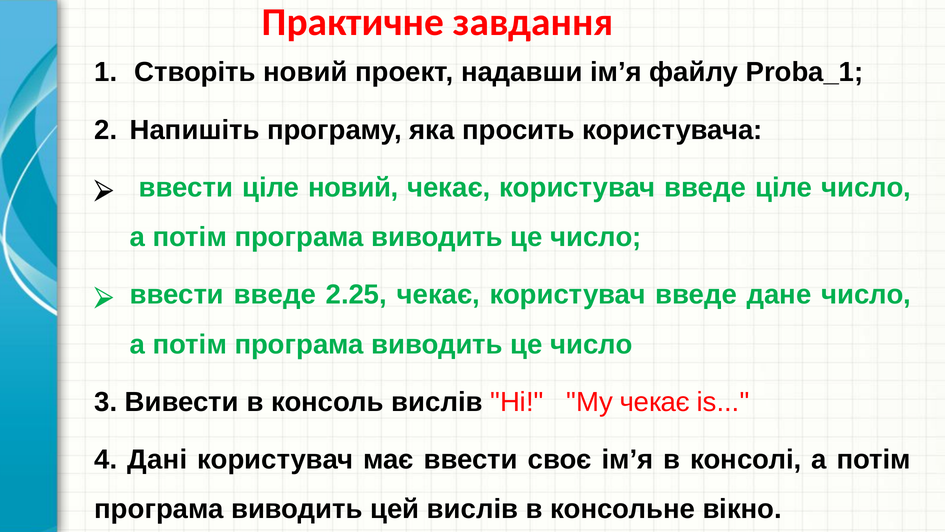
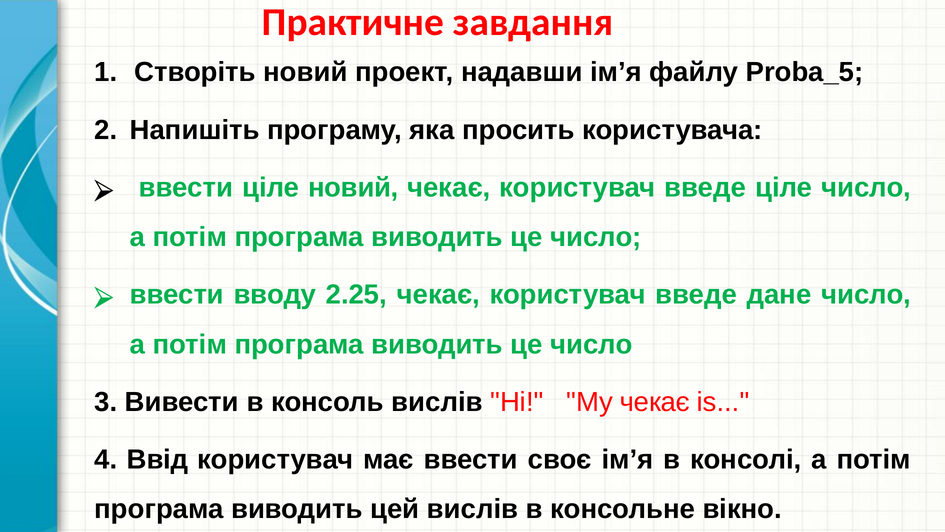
Proba_1: Proba_1 -> Proba_5
ввести введе: введе -> вводу
Дані: Дані -> Ввід
